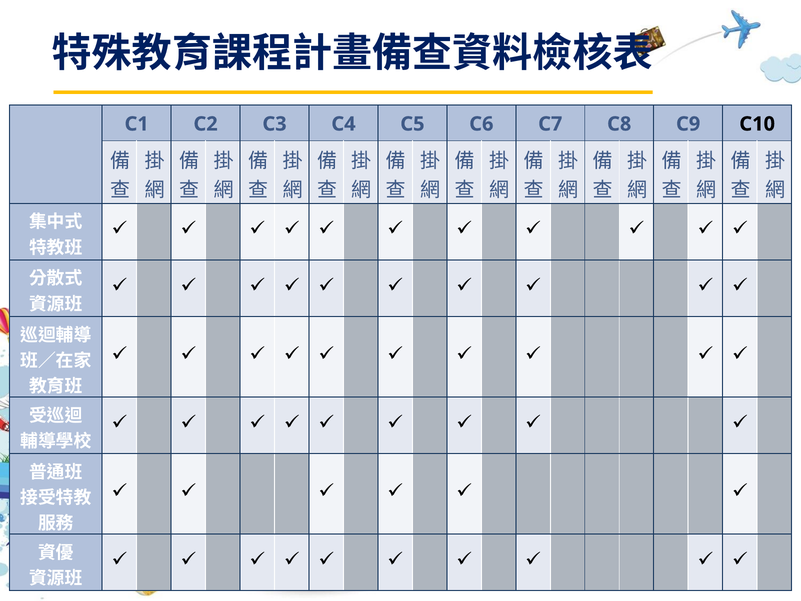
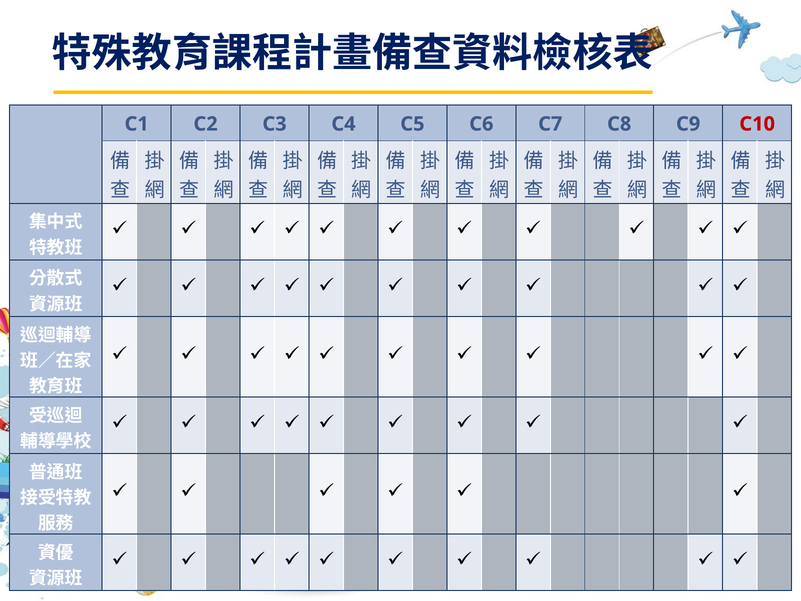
C10 colour: black -> red
